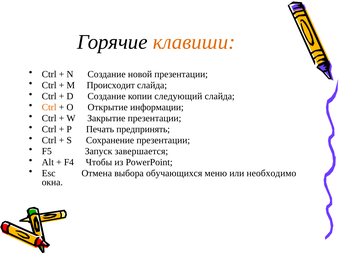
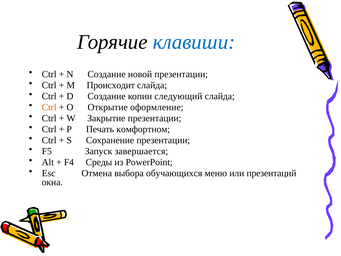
клавиши colour: orange -> blue
информации: информации -> оформление
предпринять: предпринять -> комфортном
Чтобы: Чтобы -> Среды
необходимо: необходимо -> презентаций
